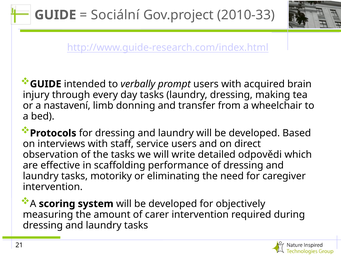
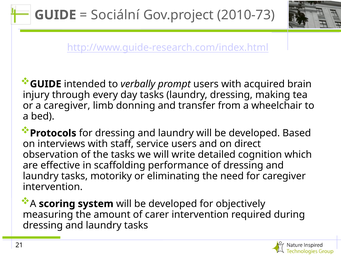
2010-33: 2010-33 -> 2010-73
a nastavení: nastavení -> caregiver
odpovědi: odpovědi -> cognition
